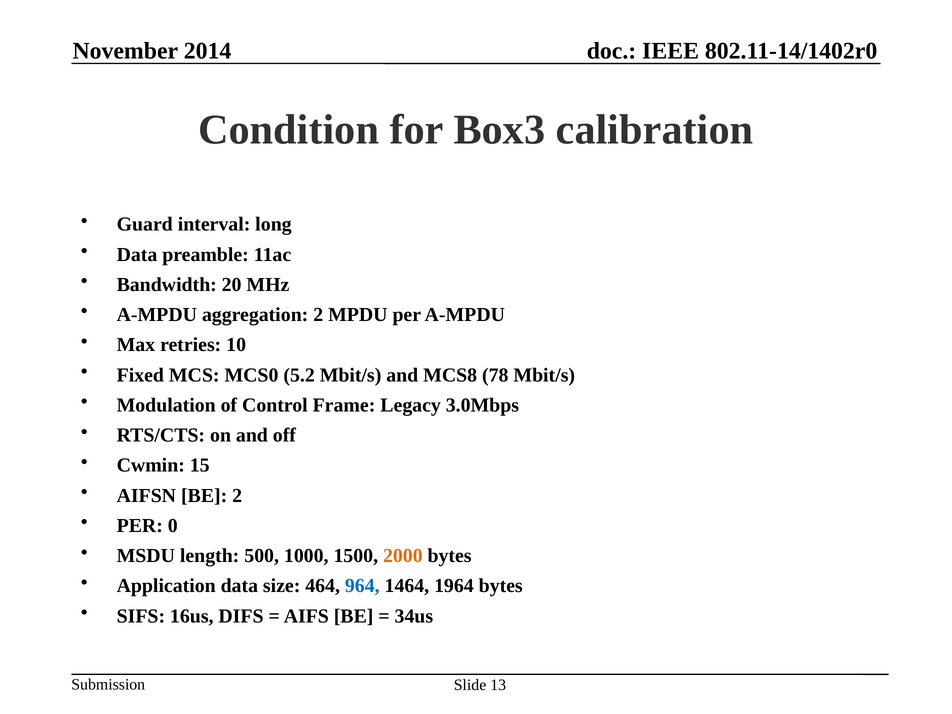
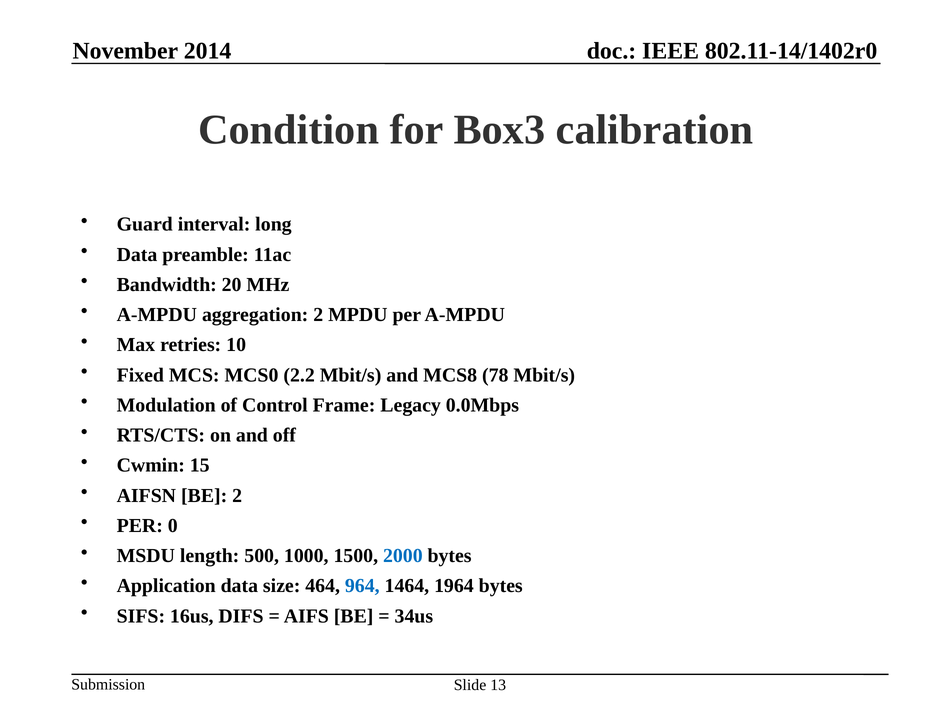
5.2: 5.2 -> 2.2
3.0Mbps: 3.0Mbps -> 0.0Mbps
2000 colour: orange -> blue
